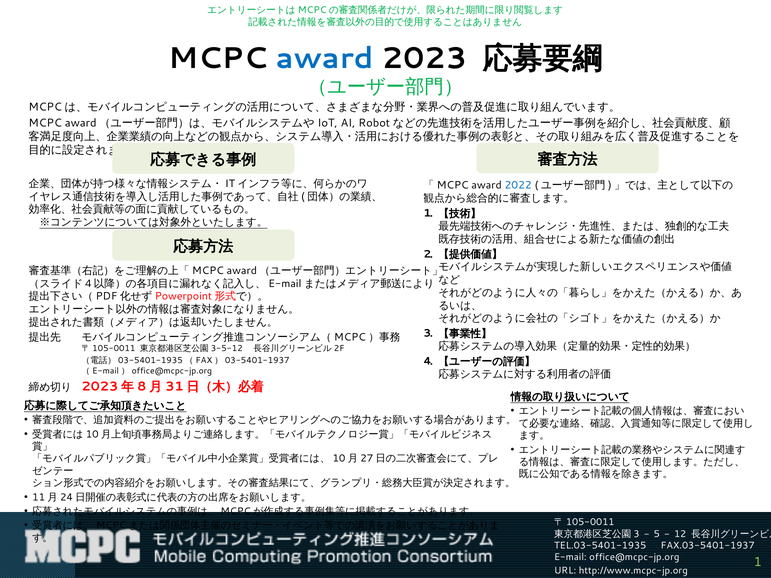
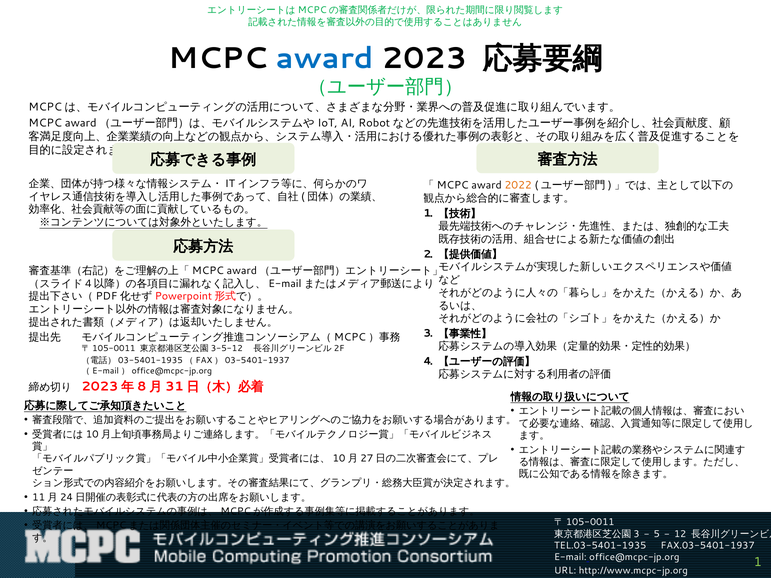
2022 colour: blue -> orange
